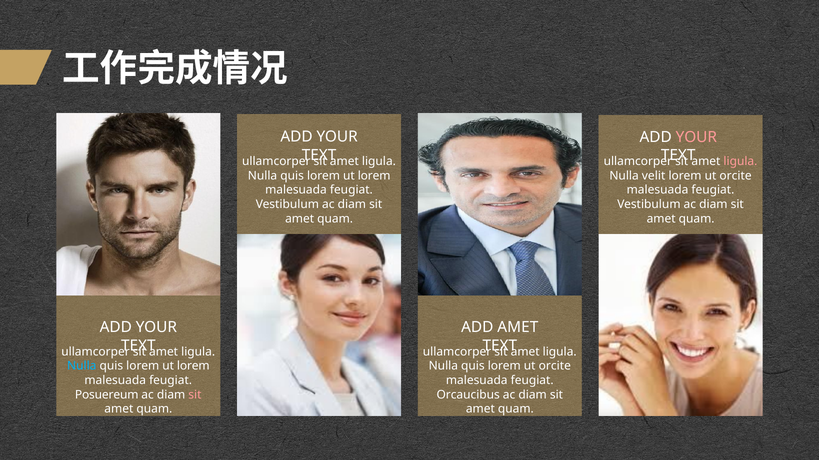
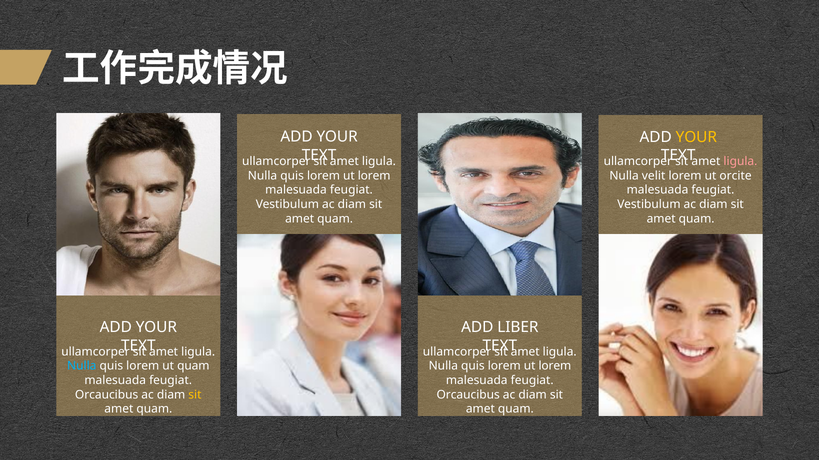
YOUR at (696, 137) colour: pink -> yellow
ADD AMET: AMET -> LIBER
lorem at (193, 367): lorem -> quam
orcite at (555, 367): orcite -> lorem
Posuereum at (107, 395): Posuereum -> Orcaucibus
sit at (195, 395) colour: pink -> yellow
